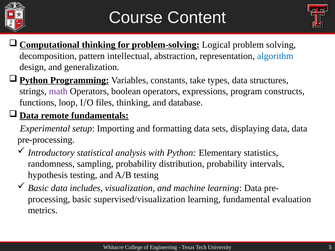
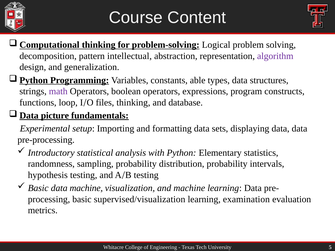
algorithm colour: blue -> purple
take: take -> able
remote: remote -> picture
data includes: includes -> machine
fundamental: fundamental -> examination
